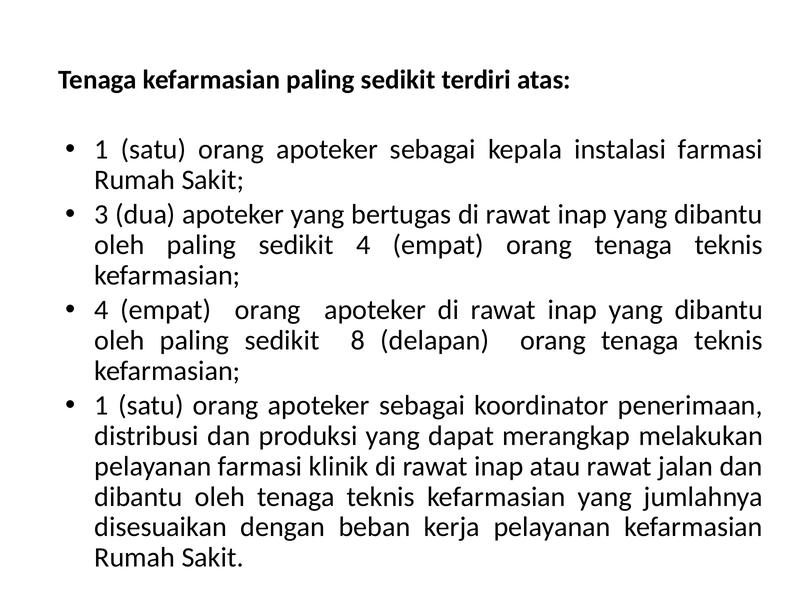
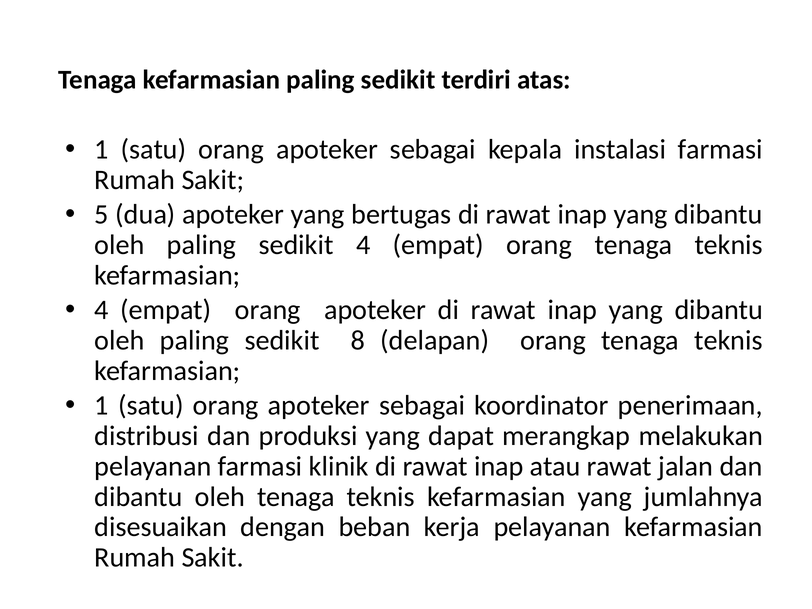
3: 3 -> 5
